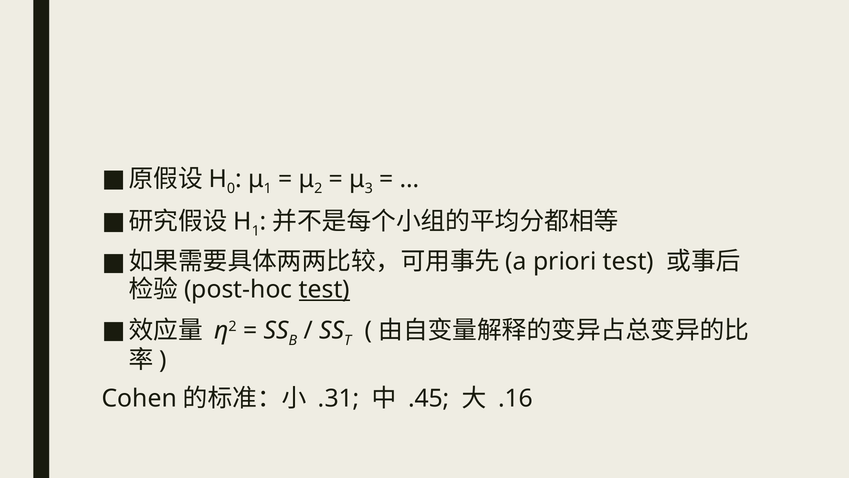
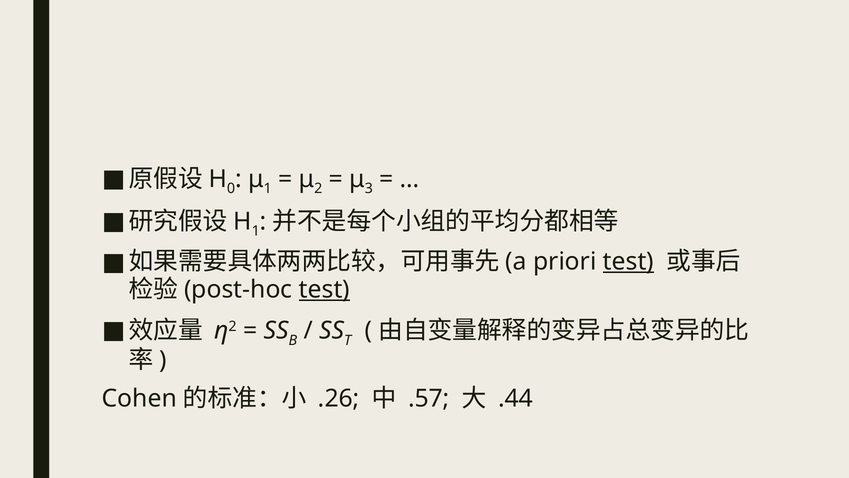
test at (628, 261) underline: none -> present
.31: .31 -> .26
.45: .45 -> .57
.16: .16 -> .44
